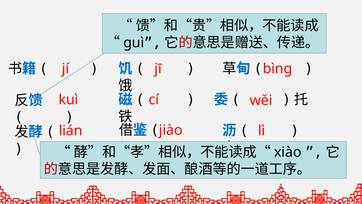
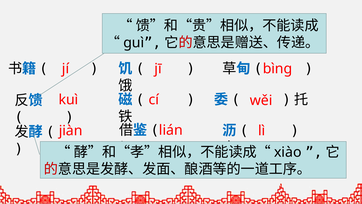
jiào: jiào -> lián
lián: lián -> jiàn
